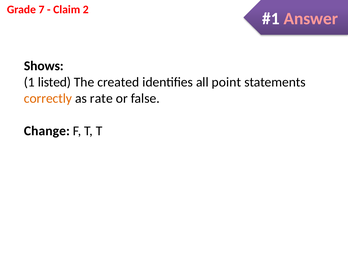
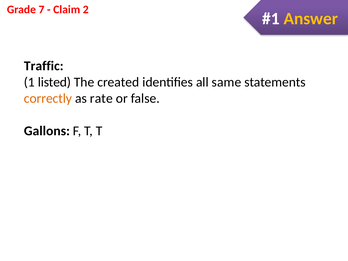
Answer colour: pink -> yellow
Shows: Shows -> Traffic
point: point -> same
Change: Change -> Gallons
